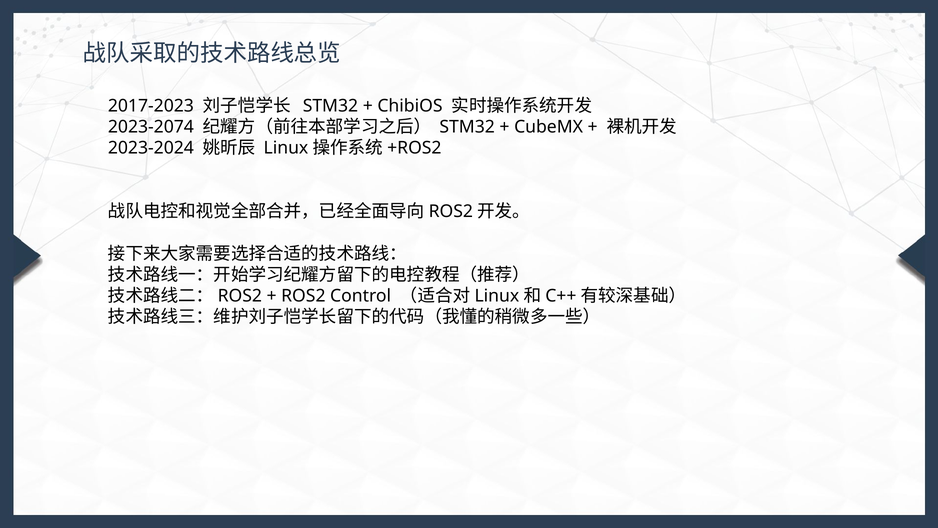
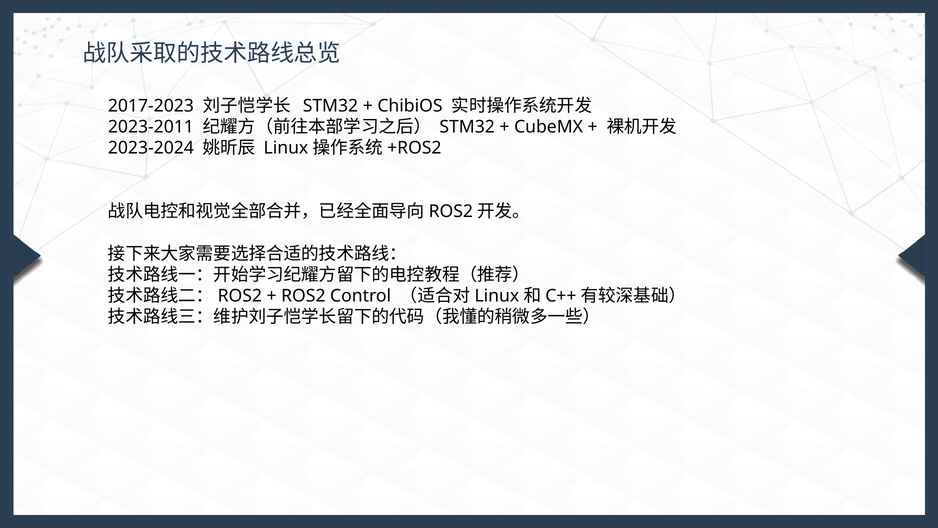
2023-2074: 2023-2074 -> 2023-2011
